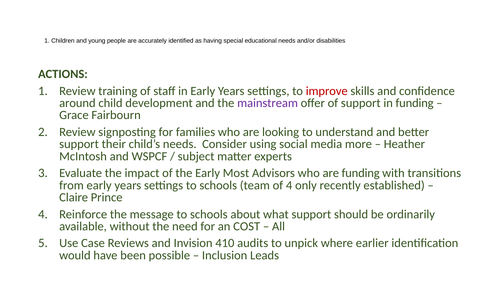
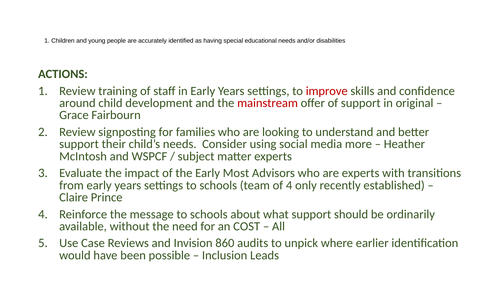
mainstream colour: purple -> red
in funding: funding -> original
are funding: funding -> experts
410: 410 -> 860
